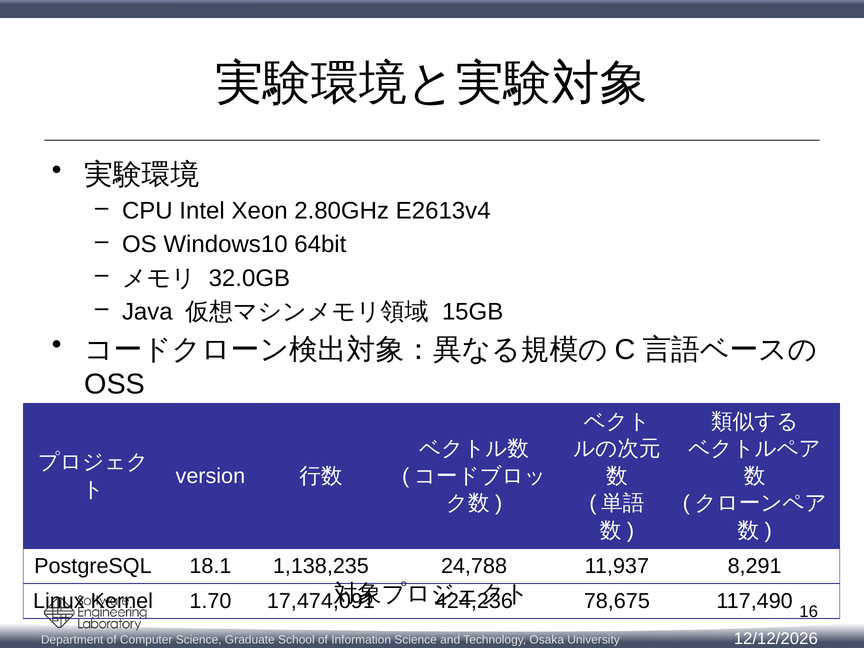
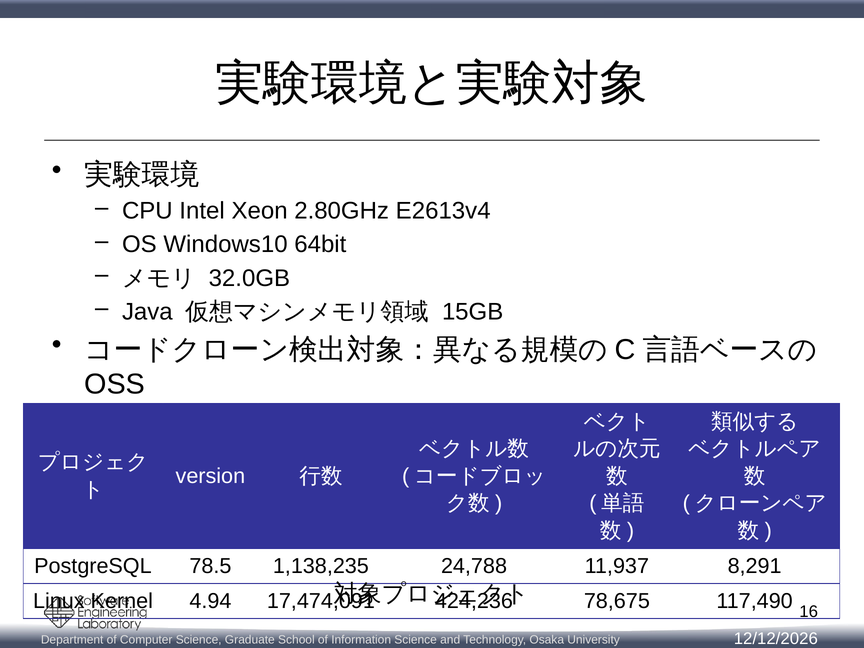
18.1: 18.1 -> 78.5
1.70: 1.70 -> 4.94
